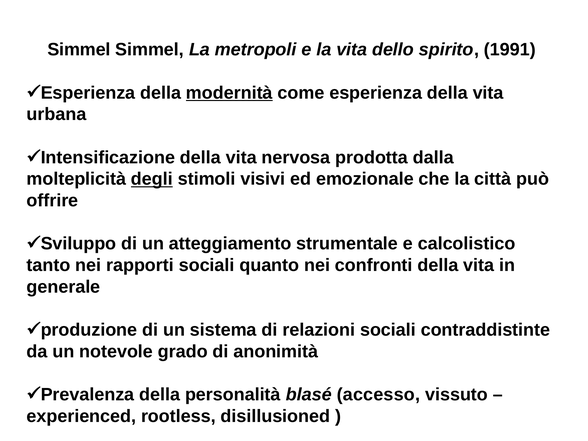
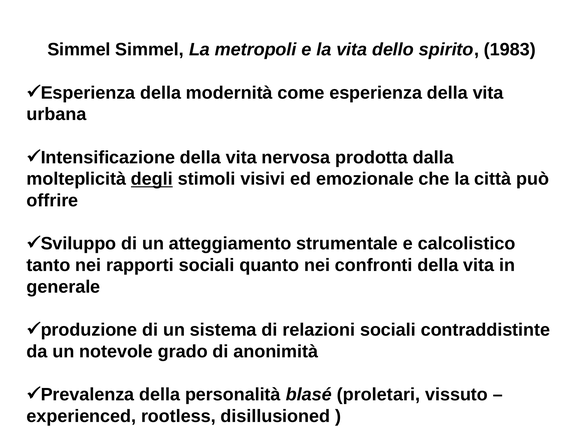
1991: 1991 -> 1983
modernità underline: present -> none
accesso: accesso -> proletari
